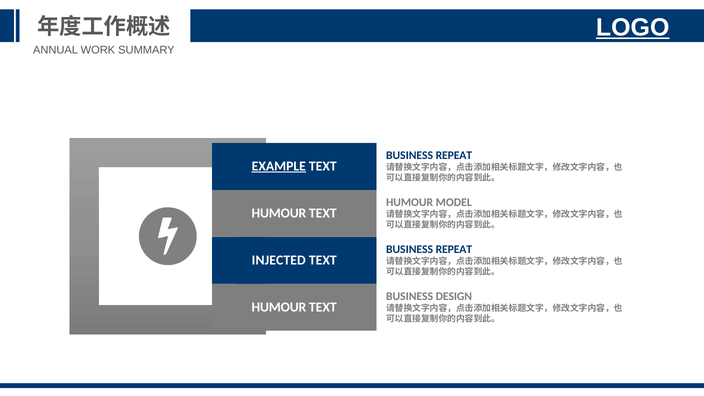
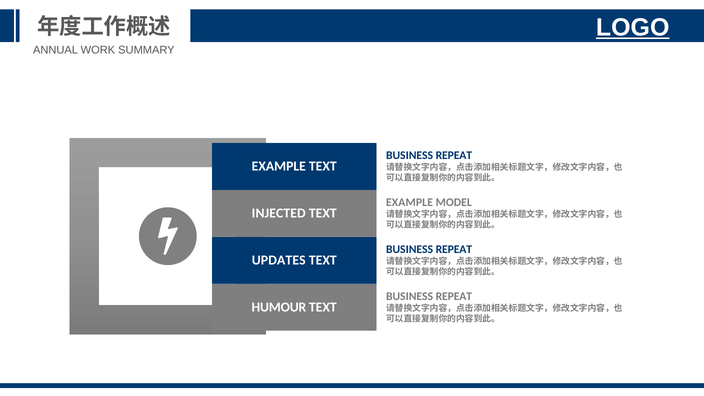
EXAMPLE at (279, 166) underline: present -> none
HUMOUR at (410, 202): HUMOUR -> EXAMPLE
HUMOUR at (279, 213): HUMOUR -> INJECTED
INJECTED: INJECTED -> UPDATES
DESIGN at (454, 296): DESIGN -> REPEAT
